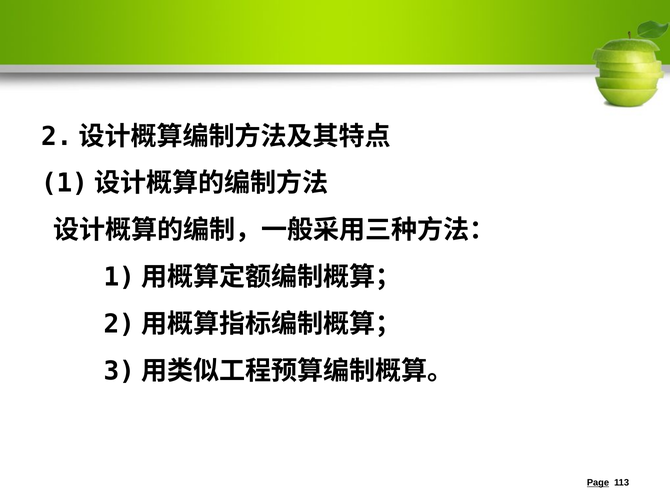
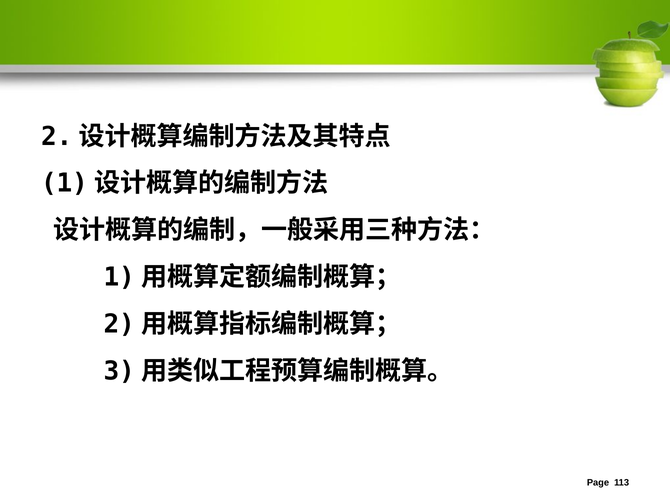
Page underline: present -> none
